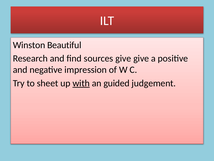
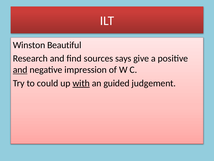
sources give: give -> says
and at (20, 70) underline: none -> present
sheet: sheet -> could
